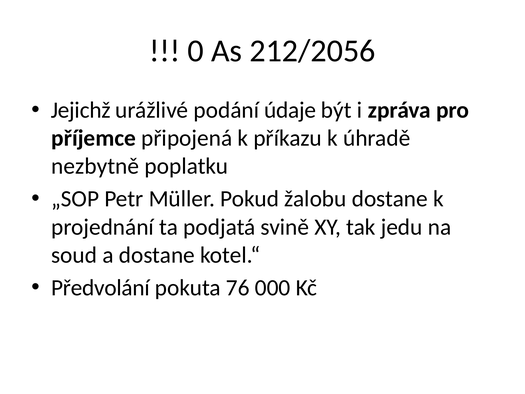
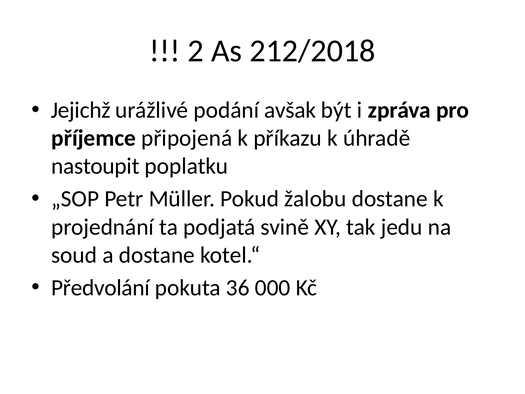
0: 0 -> 2
212/2056: 212/2056 -> 212/2018
údaje: údaje -> avšak
nezbytně: nezbytně -> nastoupit
76: 76 -> 36
